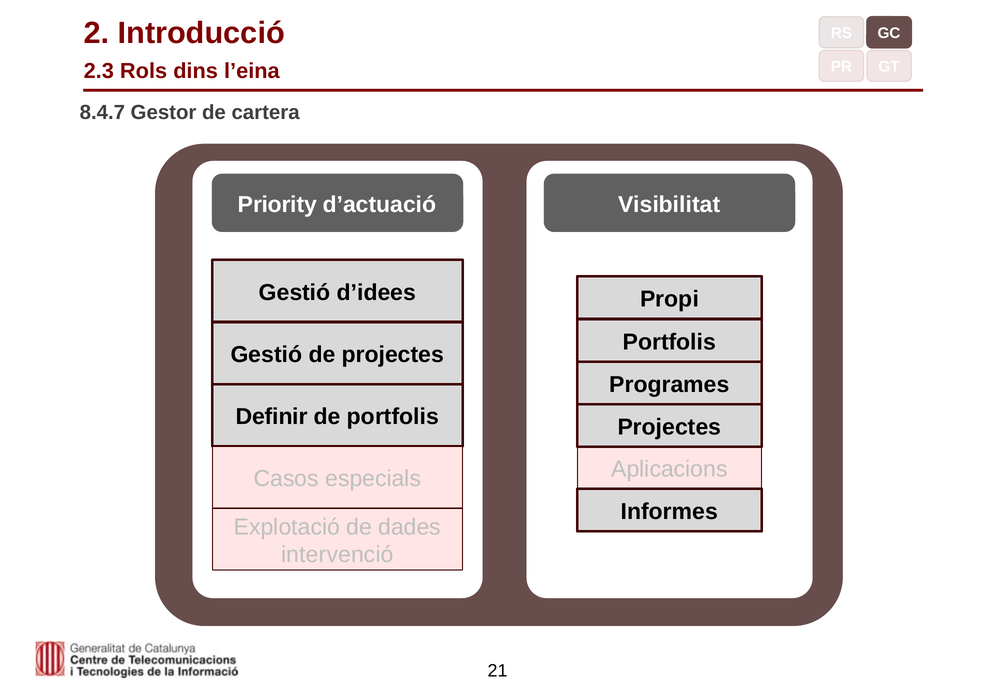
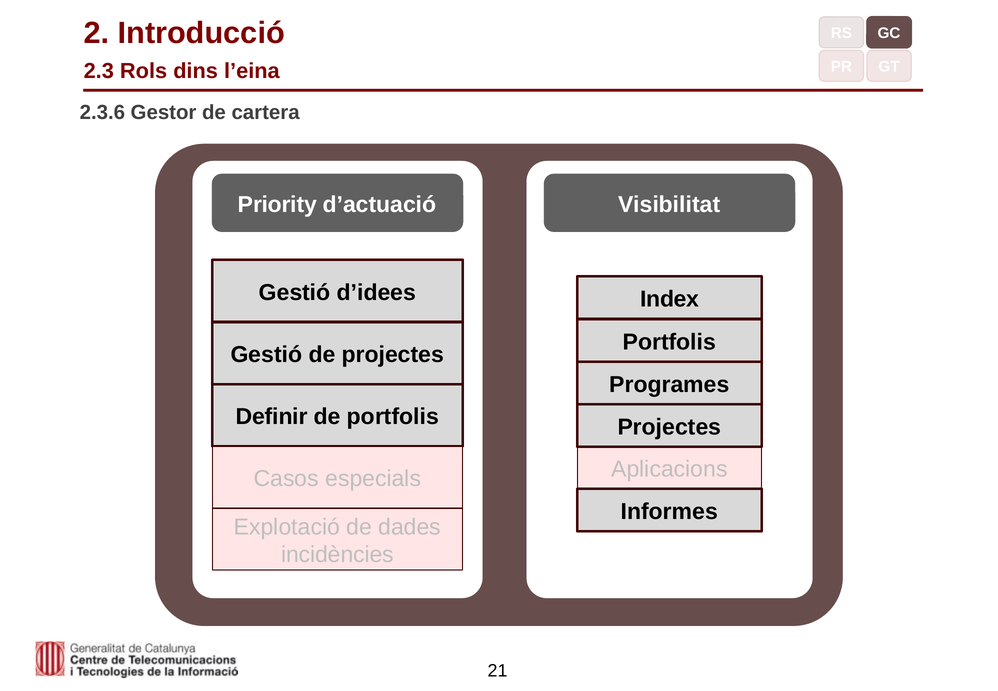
8.4.7: 8.4.7 -> 2.3.6
Propi: Propi -> Index
intervenció: intervenció -> incidències
